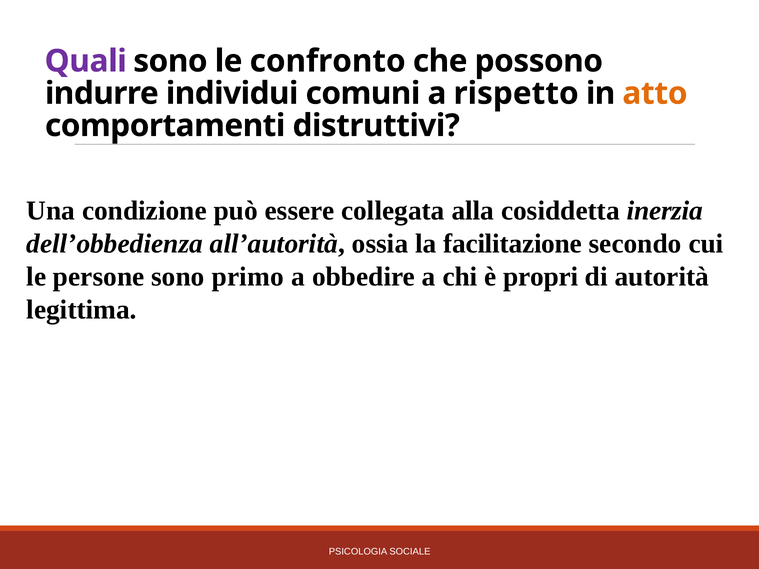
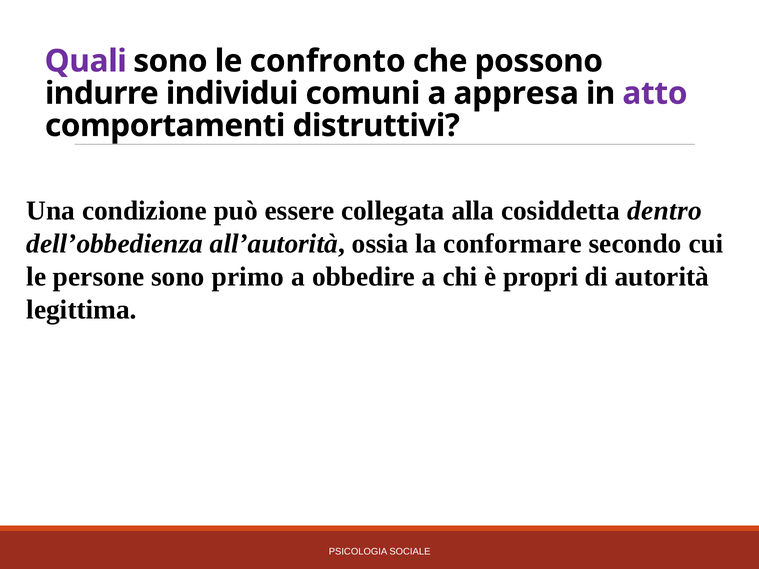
rispetto: rispetto -> appresa
atto colour: orange -> purple
inerzia: inerzia -> dentro
facilitazione: facilitazione -> conformare
